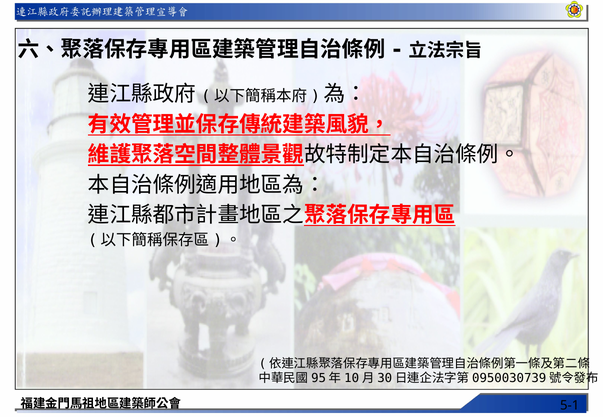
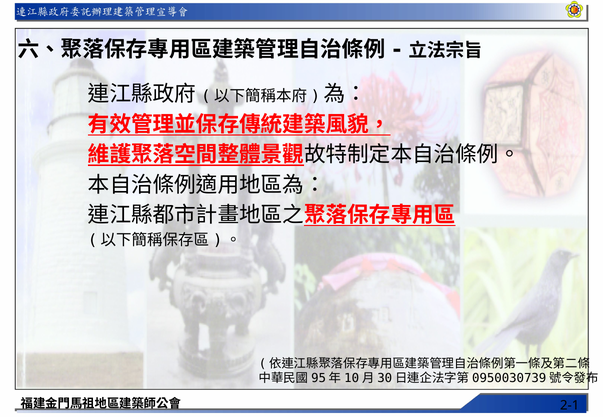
5-1: 5-1 -> 2-1
